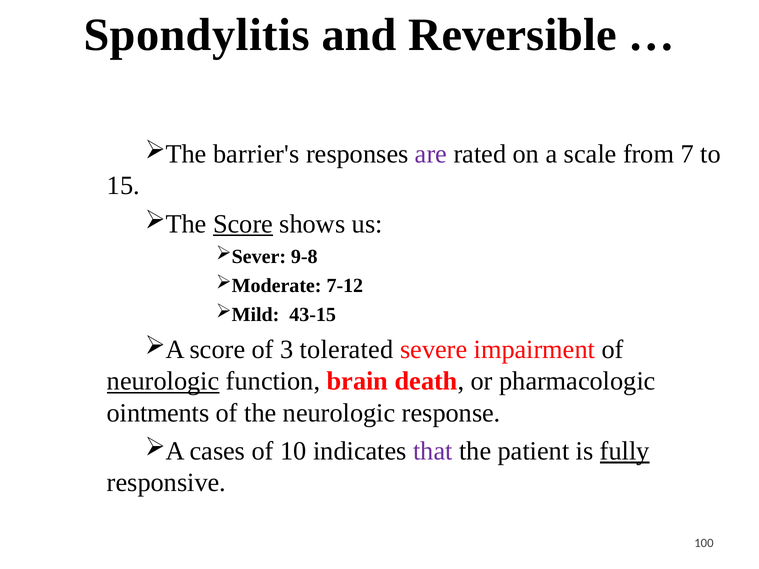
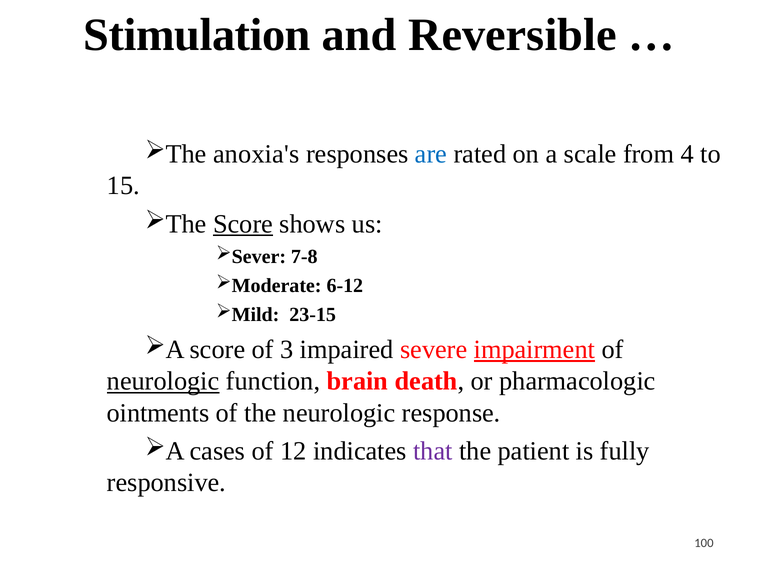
Spondylitis: Spondylitis -> Stimulation
barrier's: barrier's -> anoxia's
are colour: purple -> blue
7: 7 -> 4
9-8: 9-8 -> 7-8
7-12: 7-12 -> 6-12
43-15: 43-15 -> 23-15
tolerated: tolerated -> impaired
impairment underline: none -> present
10: 10 -> 12
fully underline: present -> none
